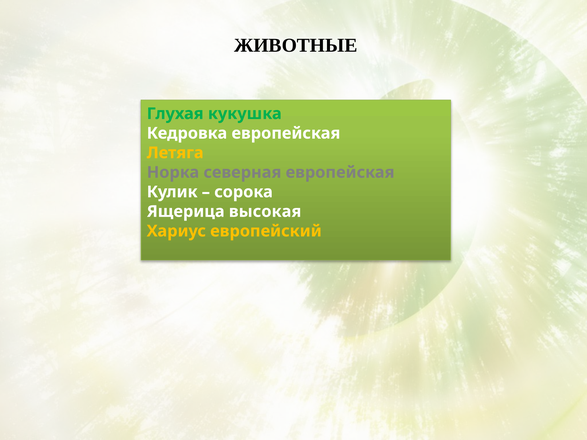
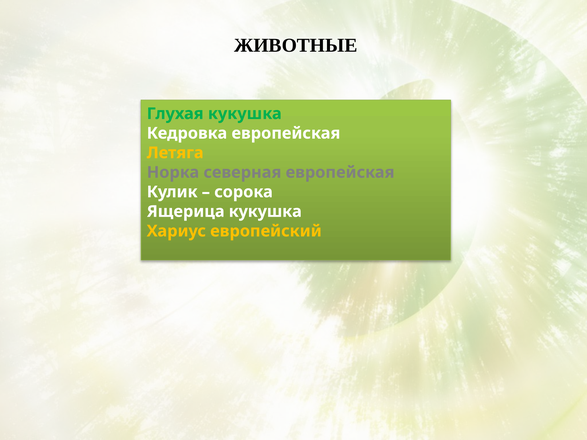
Ящерица высокая: высокая -> кукушка
